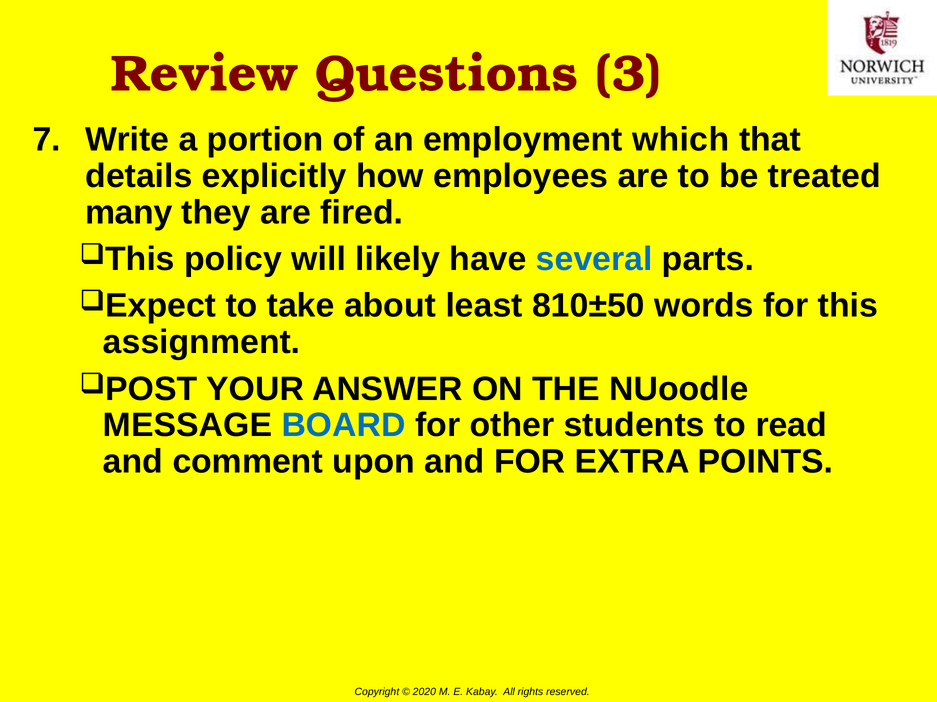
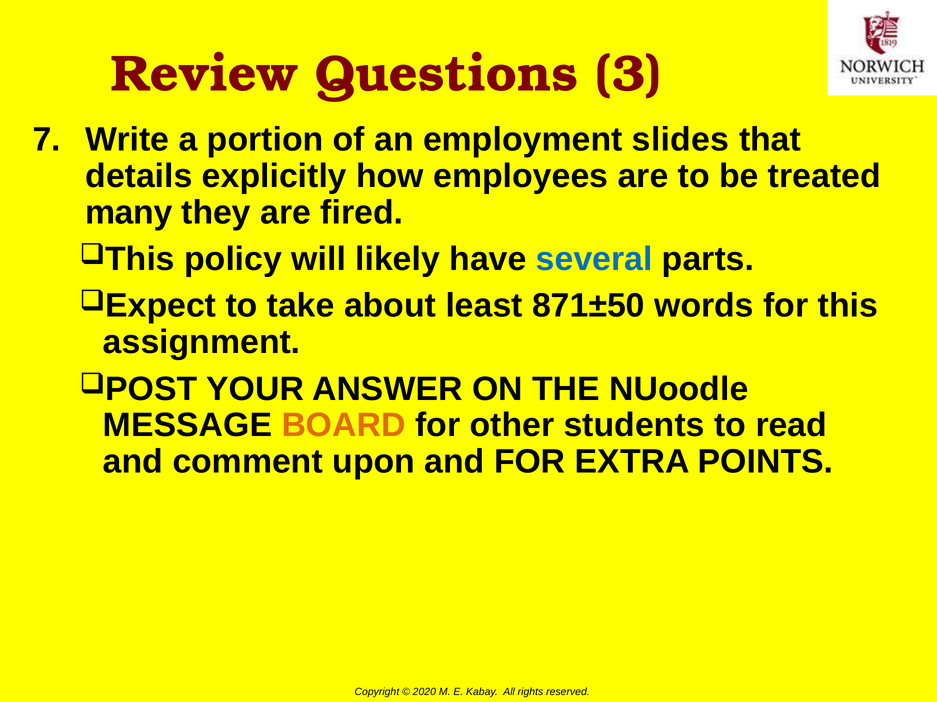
which: which -> slides
810±50: 810±50 -> 871±50
BOARD colour: blue -> orange
